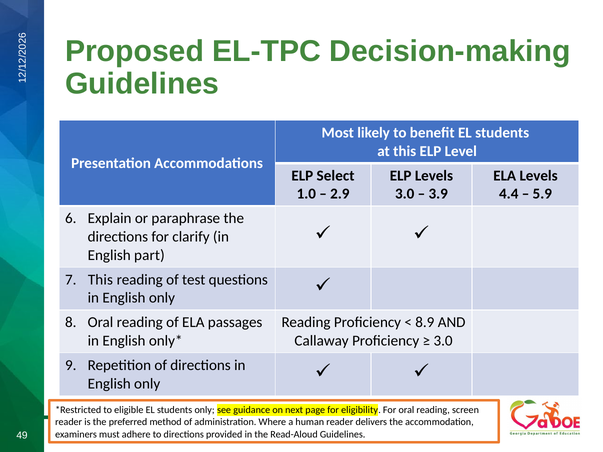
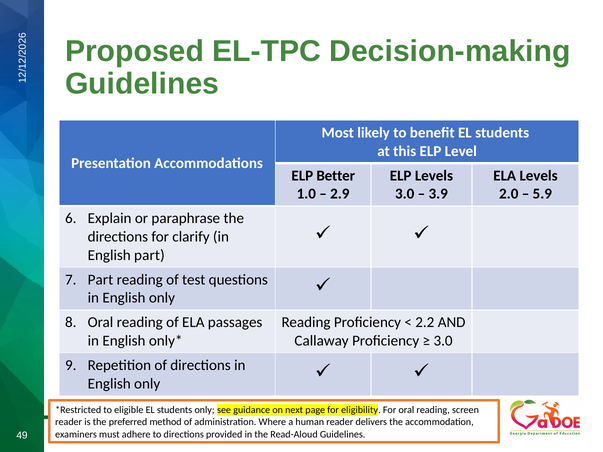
Select: Select -> Better
4.4: 4.4 -> 2.0
This at (100, 280): This -> Part
8.9: 8.9 -> 2.2
